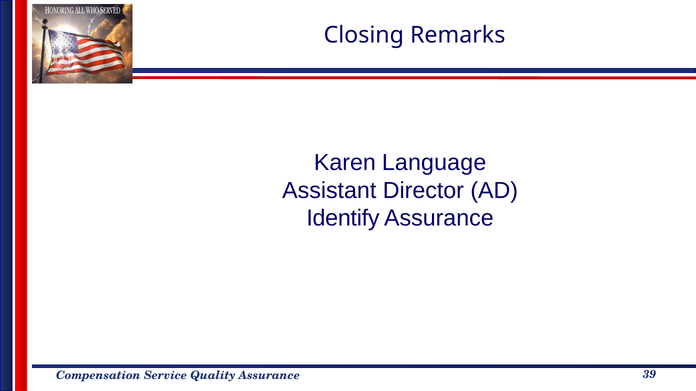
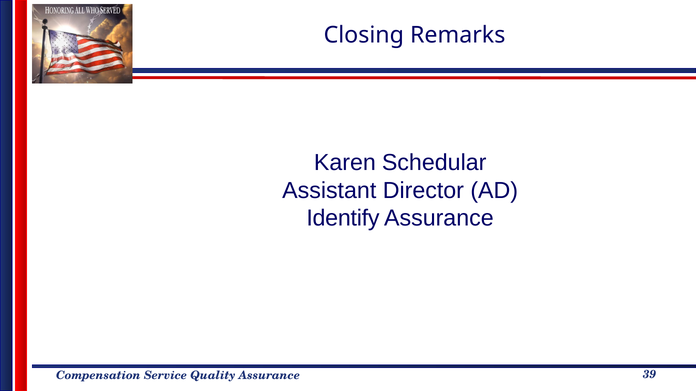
Language: Language -> Schedular
